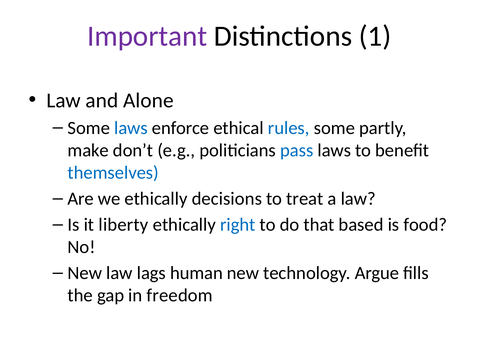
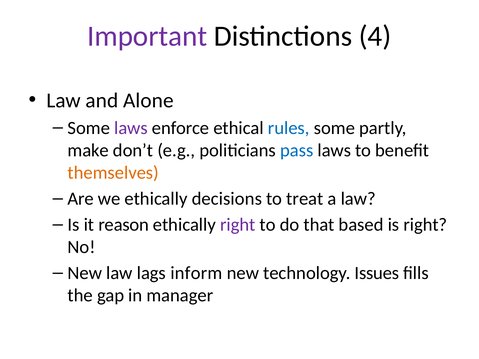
1: 1 -> 4
laws at (131, 128) colour: blue -> purple
themselves colour: blue -> orange
liberty: liberty -> reason
right at (238, 225) colour: blue -> purple
is food: food -> right
human: human -> inform
Argue: Argue -> Issues
freedom: freedom -> manager
